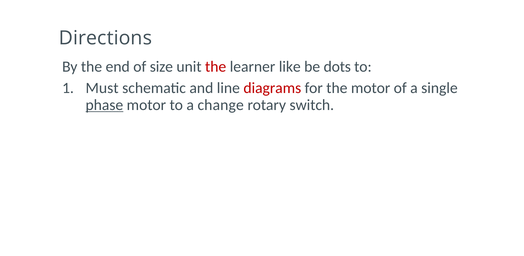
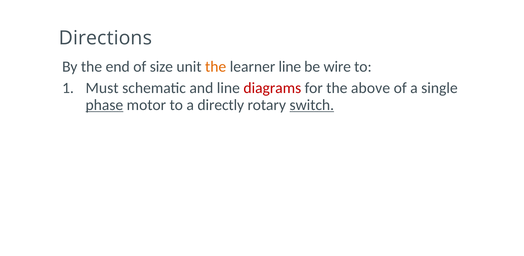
the at (216, 67) colour: red -> orange
learner like: like -> line
dots: dots -> wire
the motor: motor -> above
change: change -> directly
switch underline: none -> present
